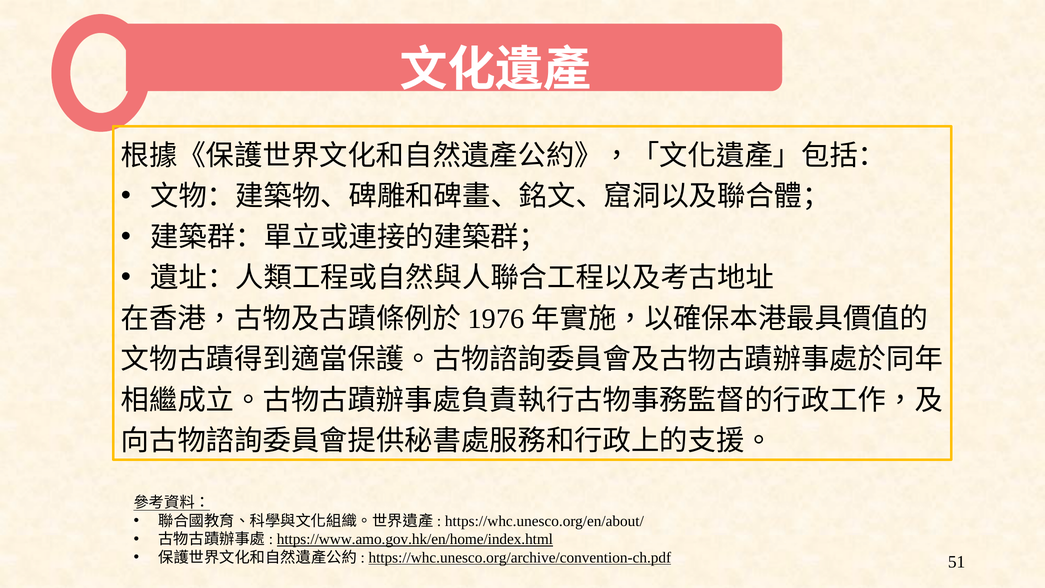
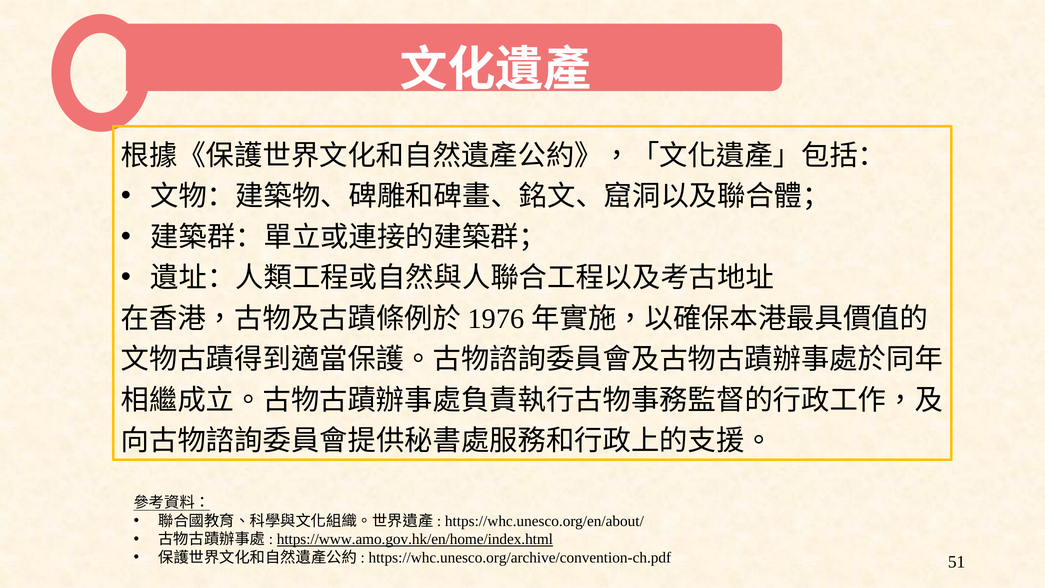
https://whc.unesco.org/archive/convention-ch.pdf underline: present -> none
